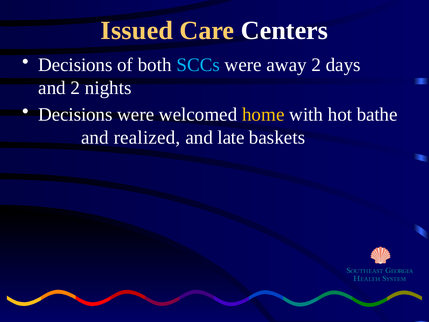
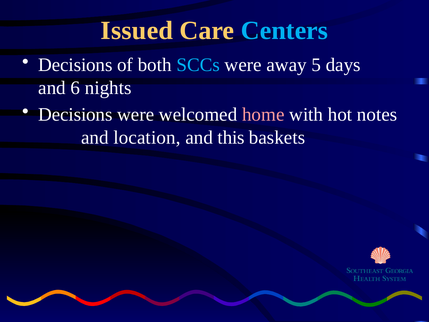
Centers colour: white -> light blue
away 2: 2 -> 5
and 2: 2 -> 6
home colour: yellow -> pink
bathe: bathe -> notes
realized: realized -> location
late: late -> this
